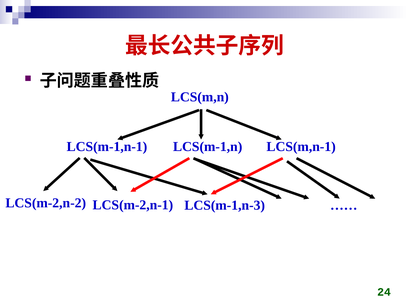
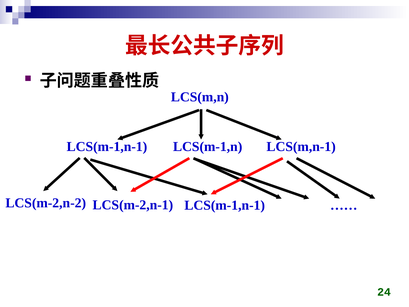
LCS(m-2,n-1 LCS(m-1,n-3: LCS(m-1,n-3 -> LCS(m-1,n-1
